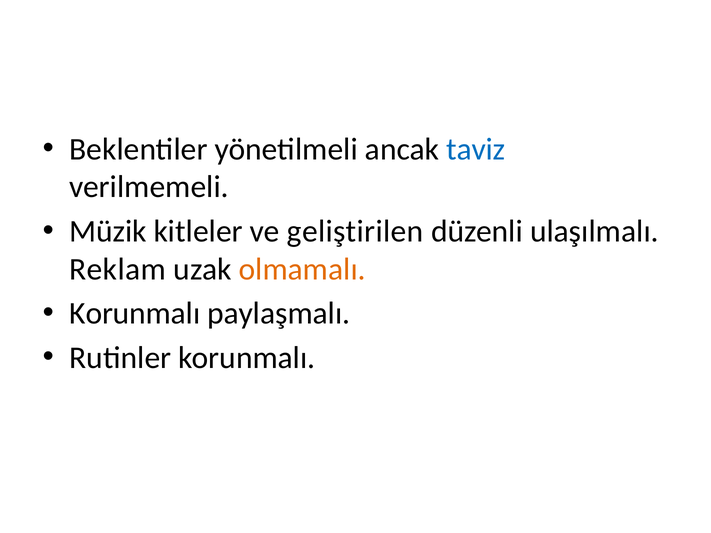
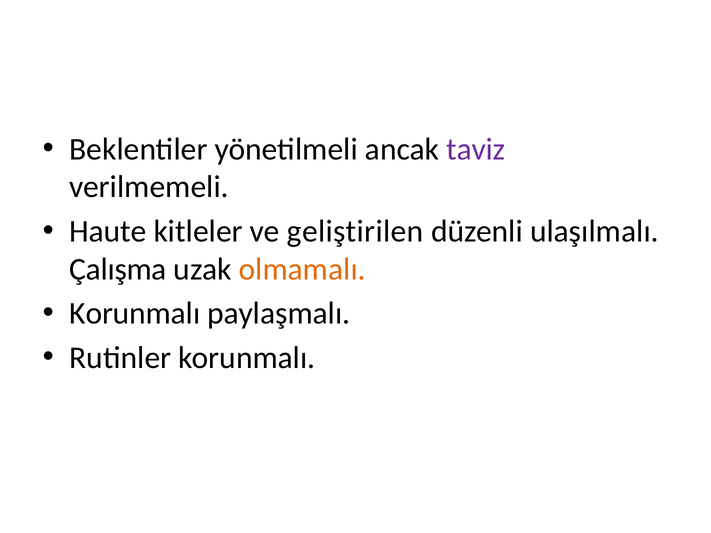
taviz colour: blue -> purple
Müzik: Müzik -> Haute
Reklam: Reklam -> Çalışma
